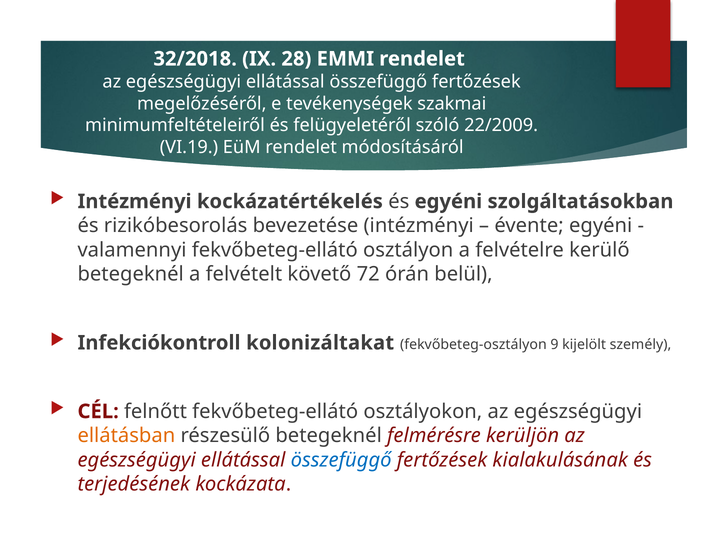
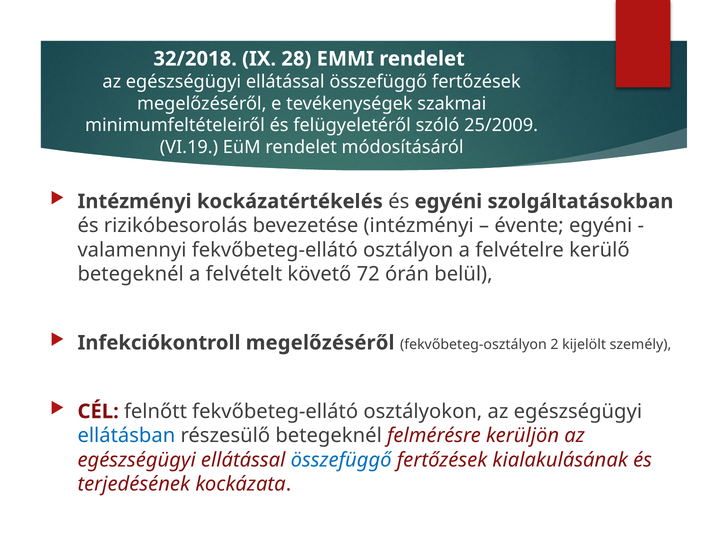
22/2009: 22/2009 -> 25/2009
Infekciókontroll kolonizáltakat: kolonizáltakat -> megelőzéséről
9: 9 -> 2
ellátásban colour: orange -> blue
